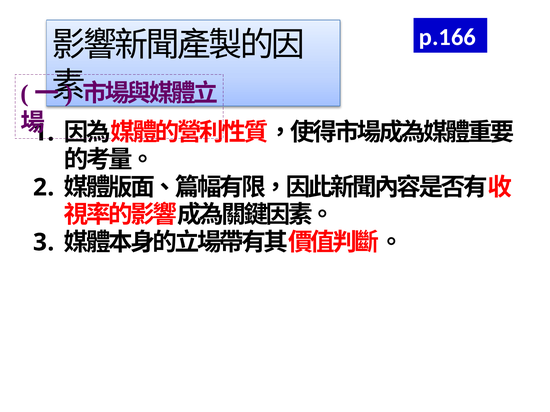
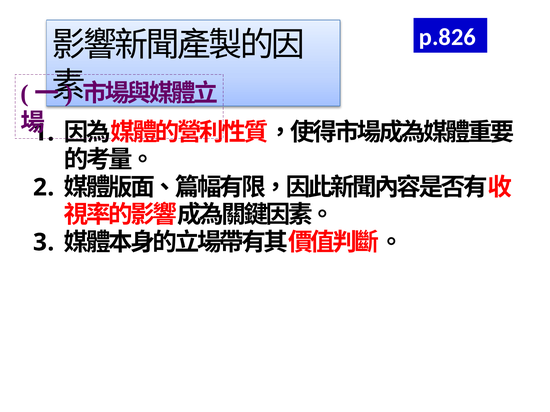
p.166: p.166 -> p.826
